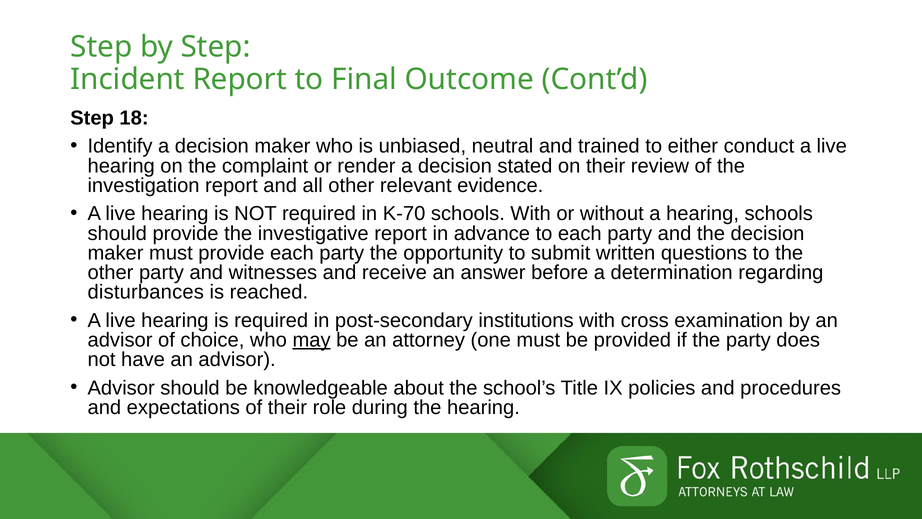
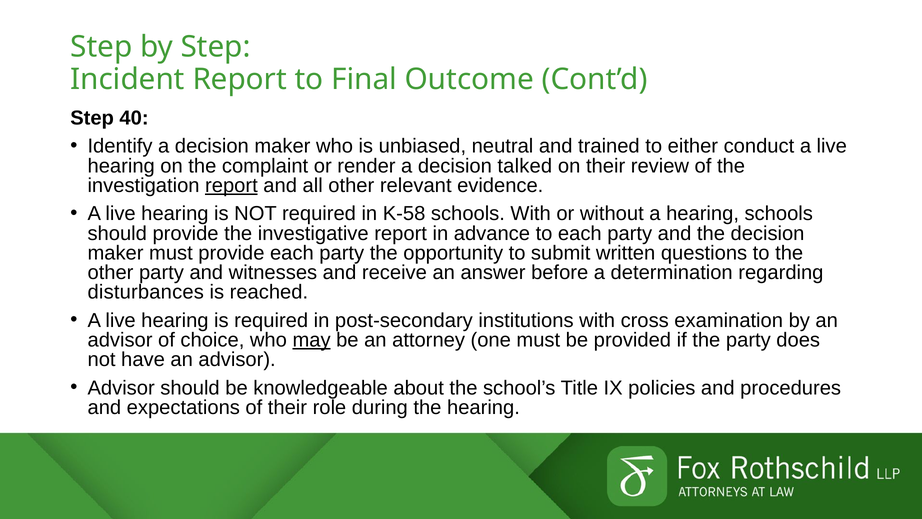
18: 18 -> 40
stated: stated -> talked
report at (231, 185) underline: none -> present
K-70: K-70 -> K-58
